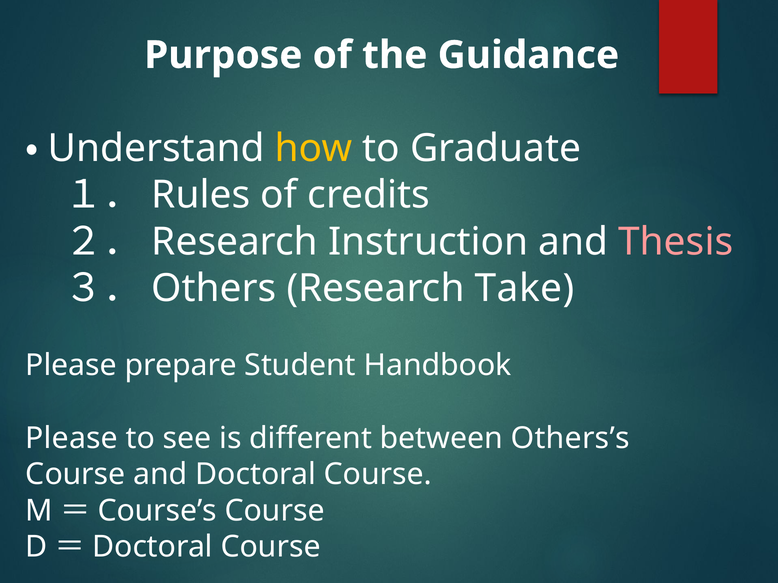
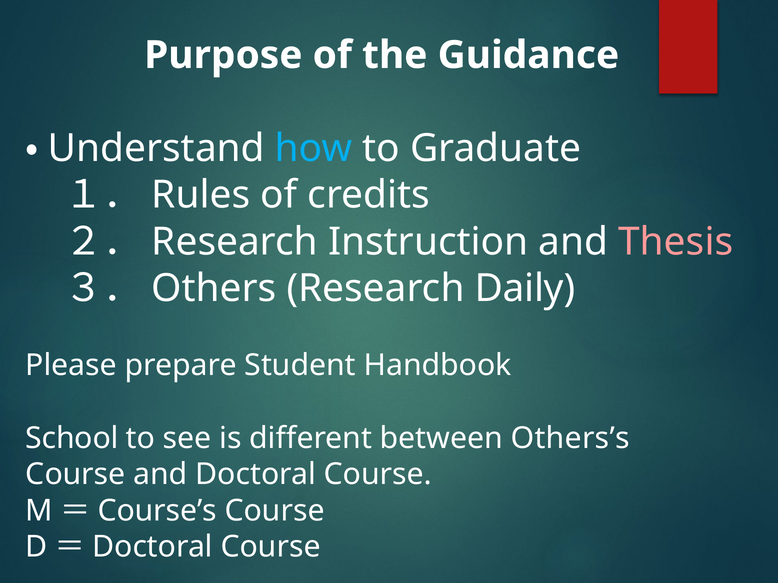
how colour: yellow -> light blue
Take: Take -> Daily
Please at (72, 438): Please -> School
